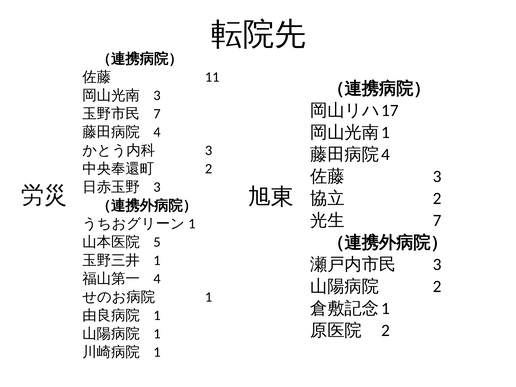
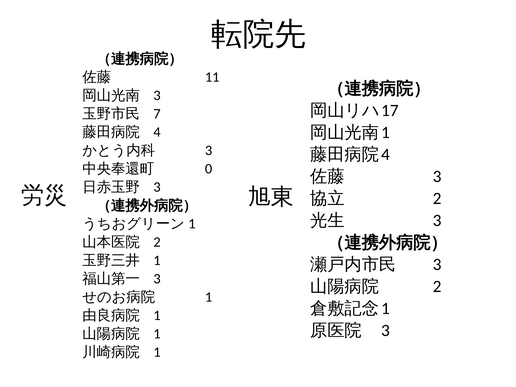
2 at (209, 169): 2 -> 0
7 at (437, 220): 7 -> 3
5 at (157, 242): 5 -> 2
4 at (157, 279): 4 -> 3
2 at (386, 330): 2 -> 3
